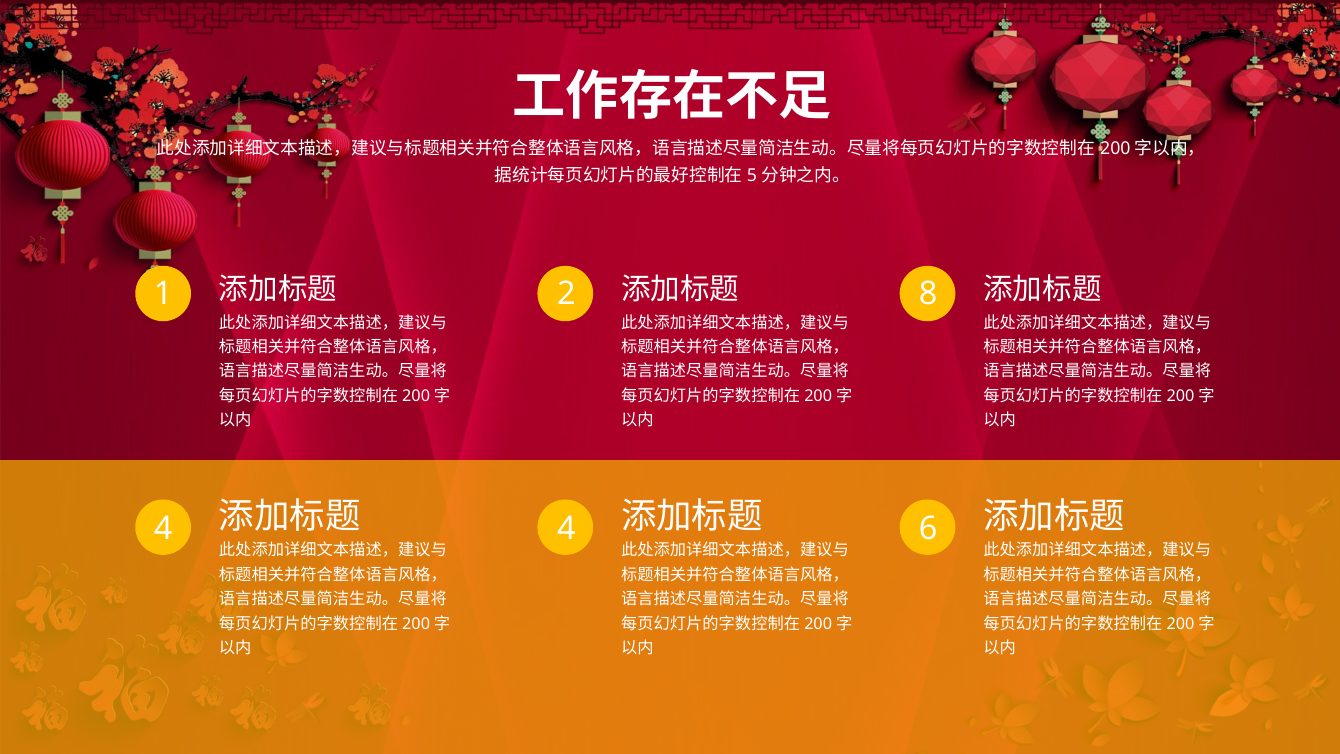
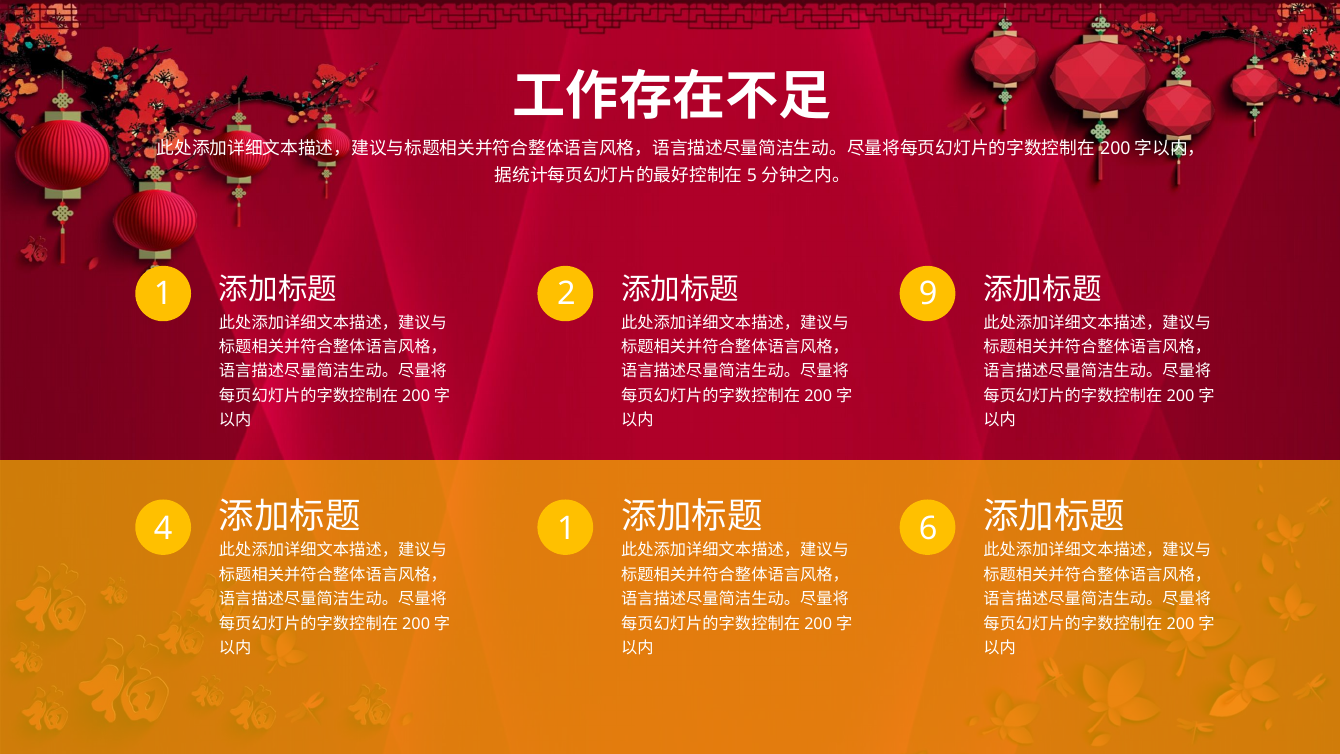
8: 8 -> 9
4 4: 4 -> 1
